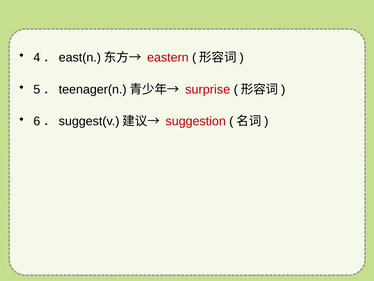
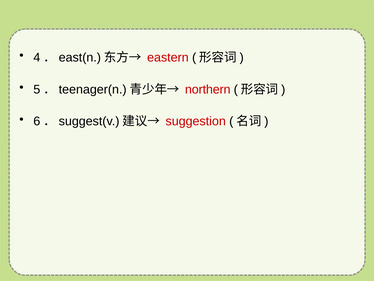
surprise: surprise -> northern
